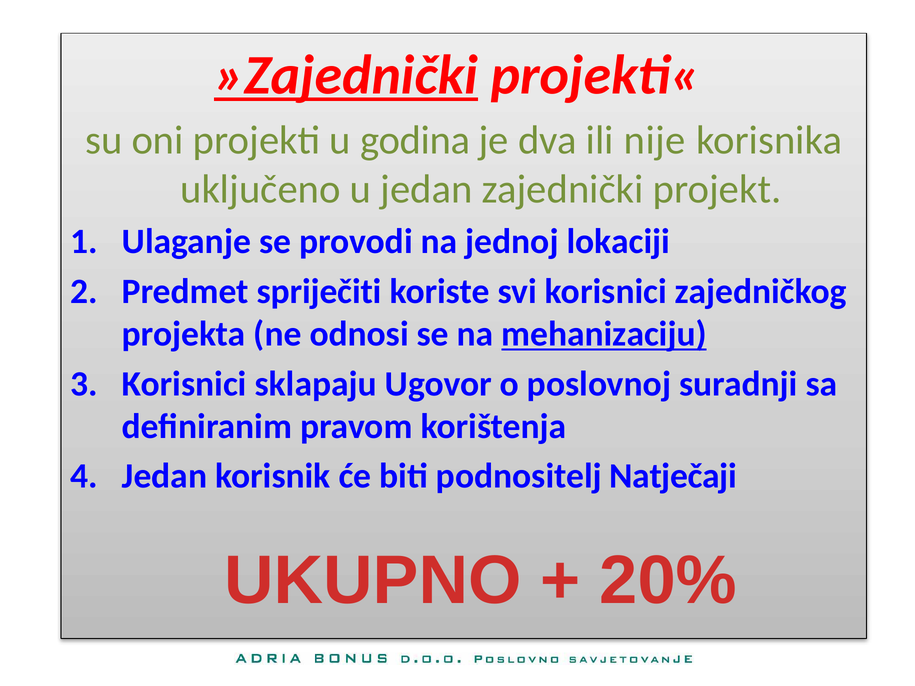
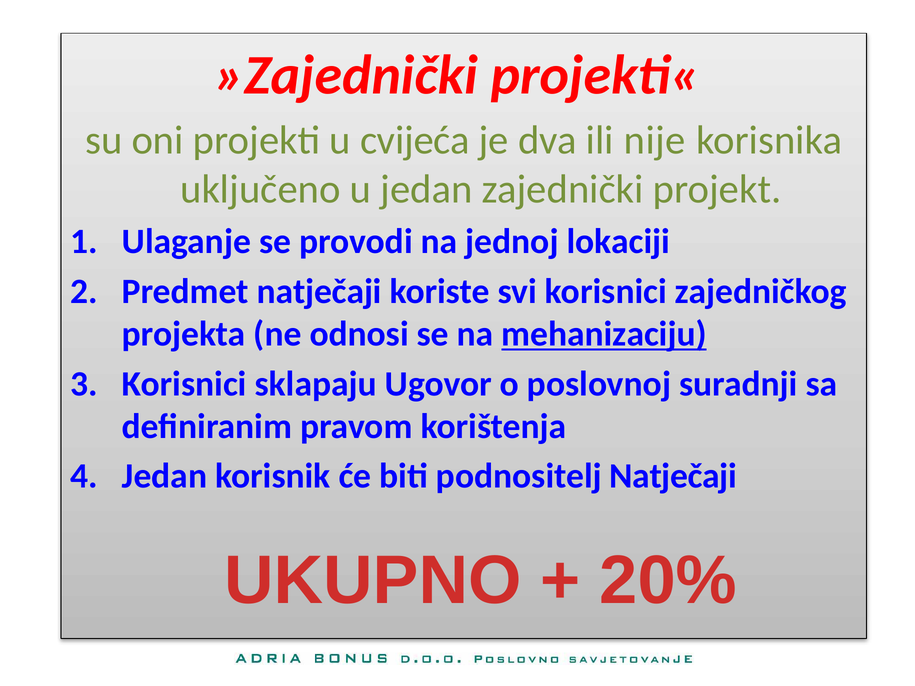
»Zajednički underline: present -> none
godina: godina -> cvijeća
Predmet spriječiti: spriječiti -> natječaji
